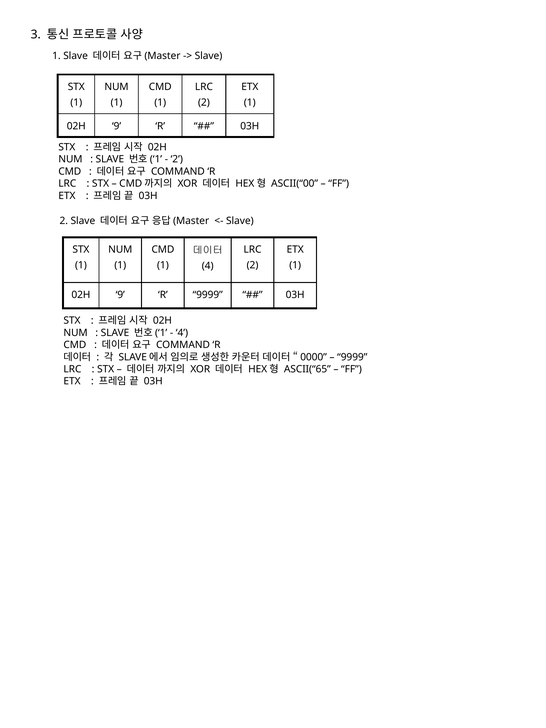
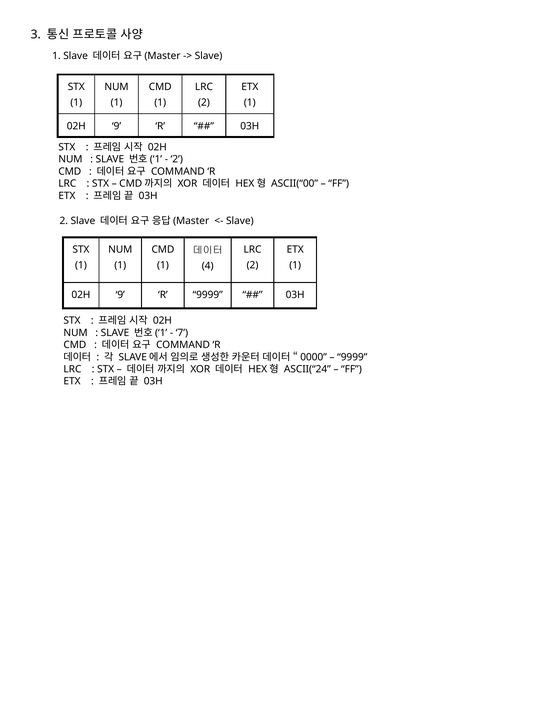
4 at (182, 333): 4 -> 7
ASCII(“65: ASCII(“65 -> ASCII(“24
